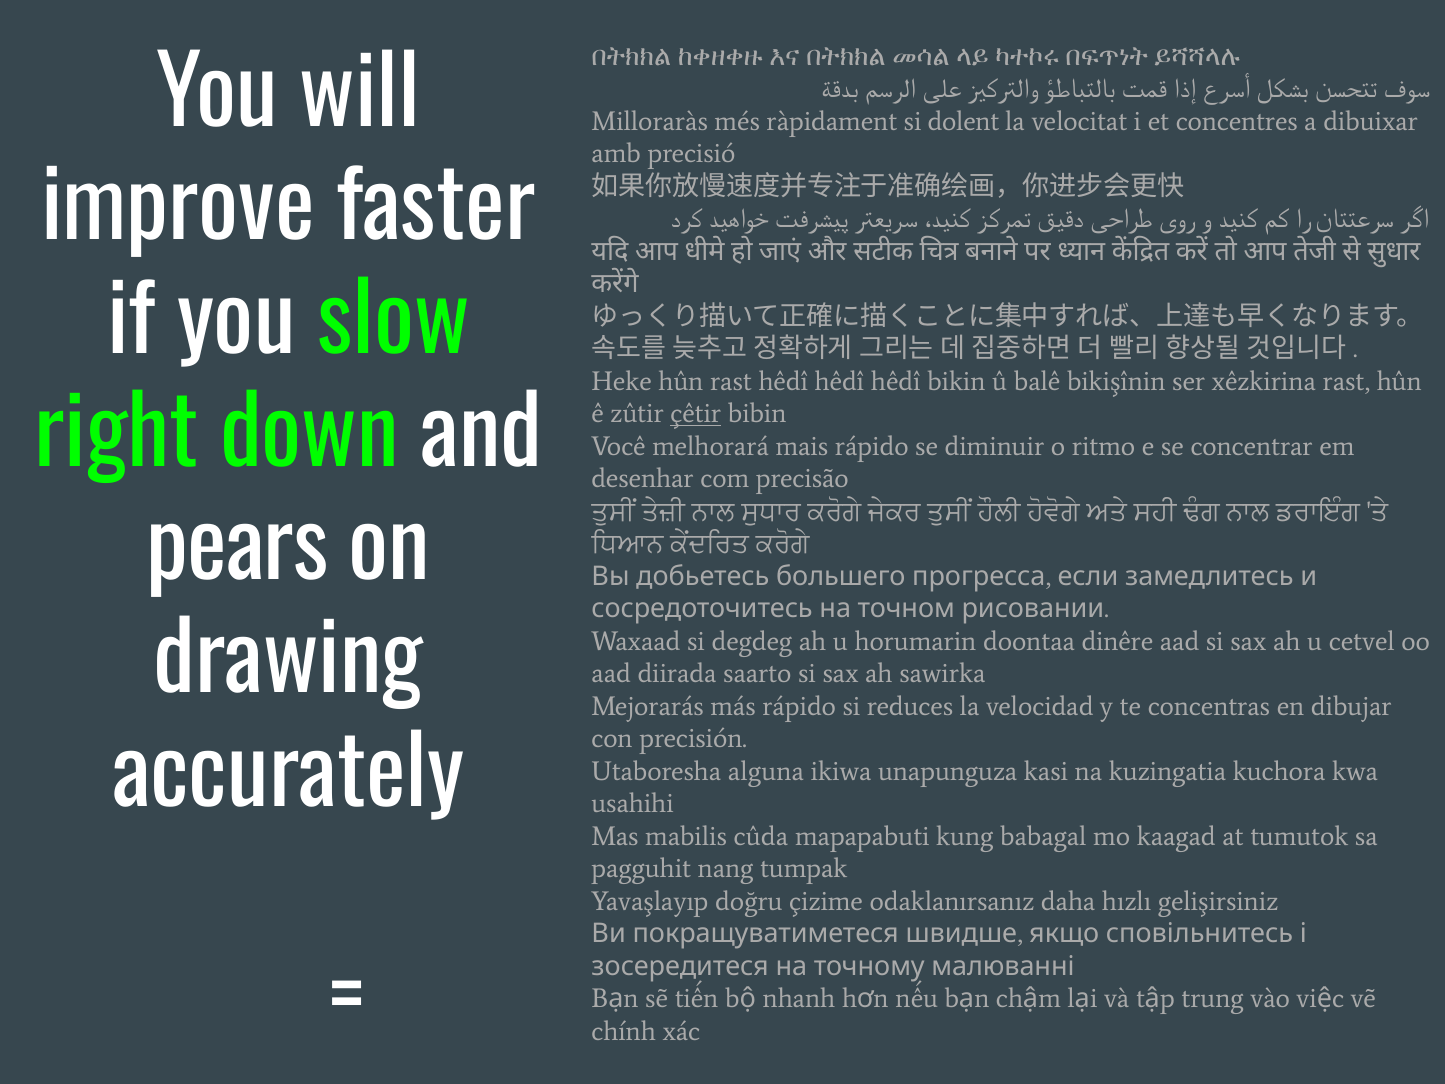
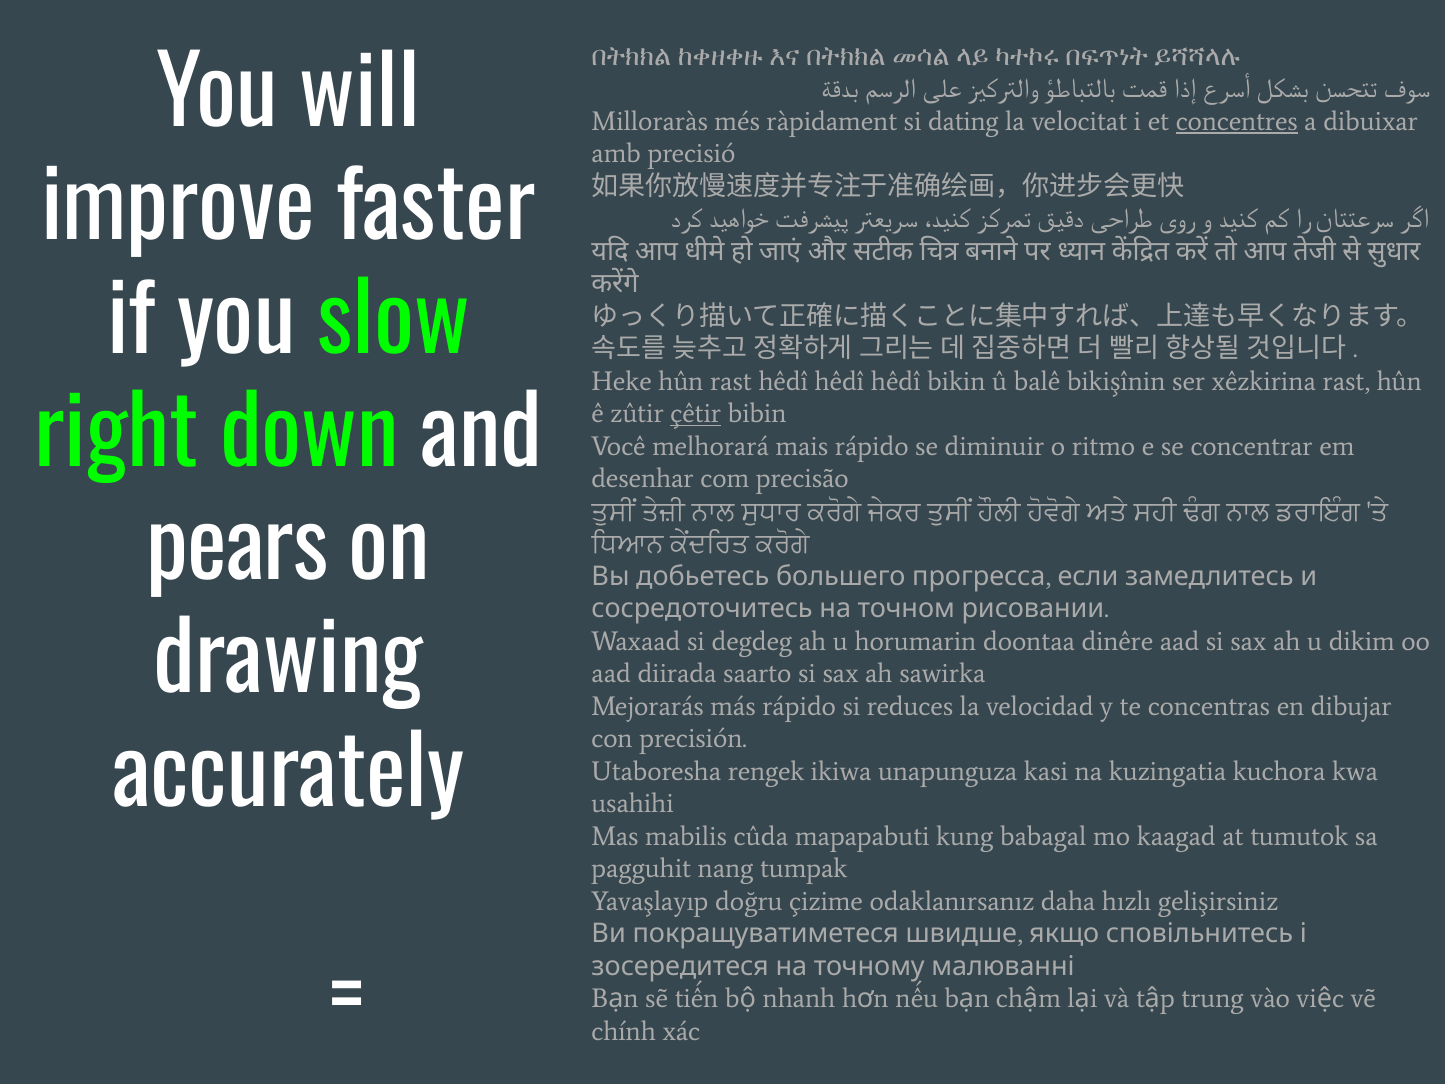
dolent: dolent -> dating
concentres underline: none -> present
cetvel: cetvel -> dikim
alguna: alguna -> rengek
